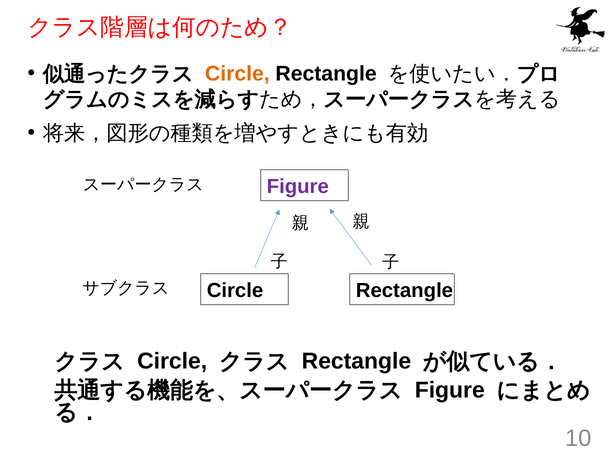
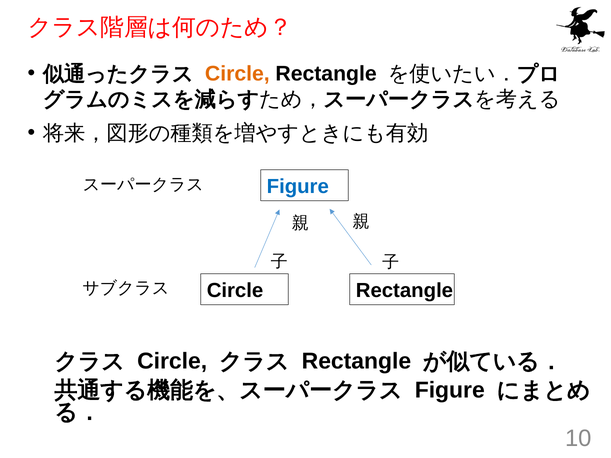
Figure at (298, 187) colour: purple -> blue
